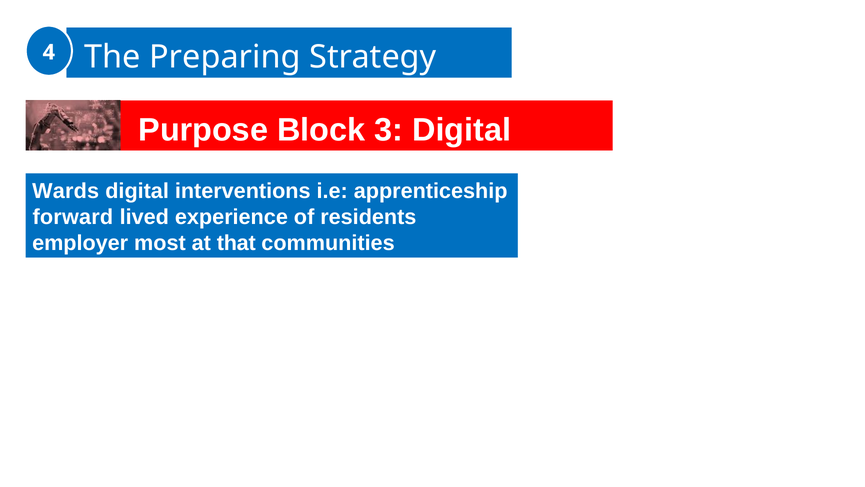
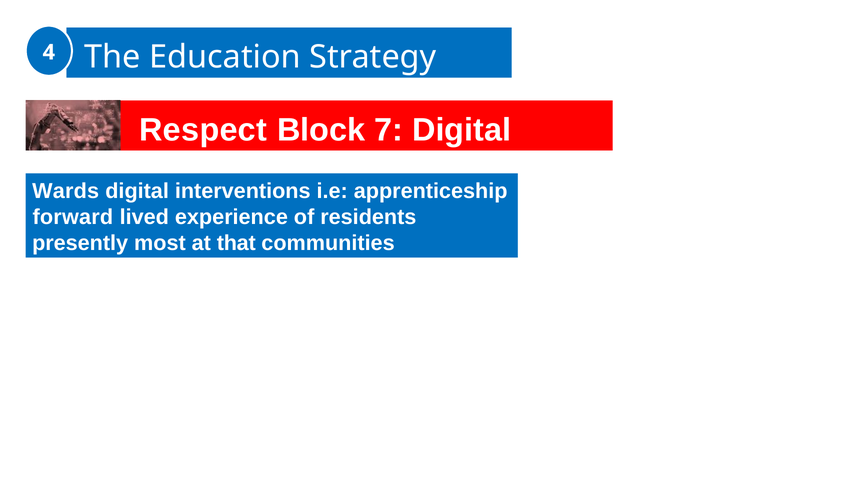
Preparing: Preparing -> Education
Purpose: Purpose -> Respect
3: 3 -> 7
employer: employer -> presently
